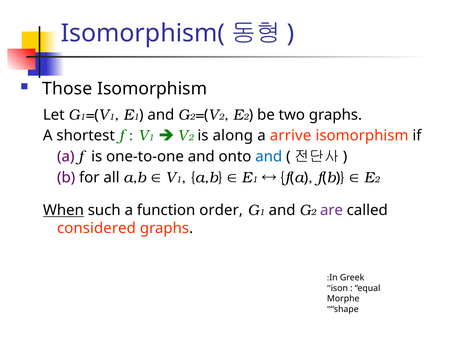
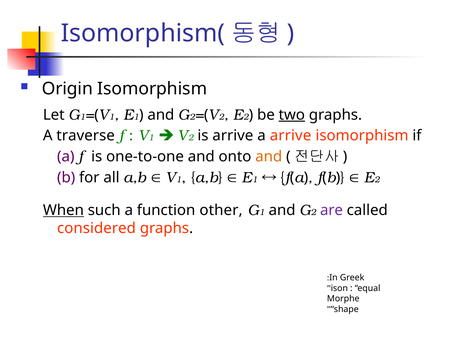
Those: Those -> Origin
two underline: none -> present
shortest: shortest -> traverse
is along: along -> arrive
and at (269, 157) colour: blue -> orange
order: order -> other
